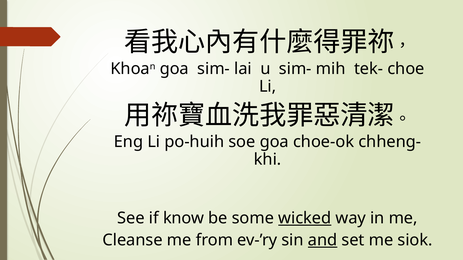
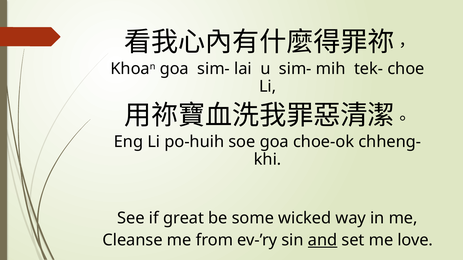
know: know -> great
wicked underline: present -> none
siok: siok -> love
